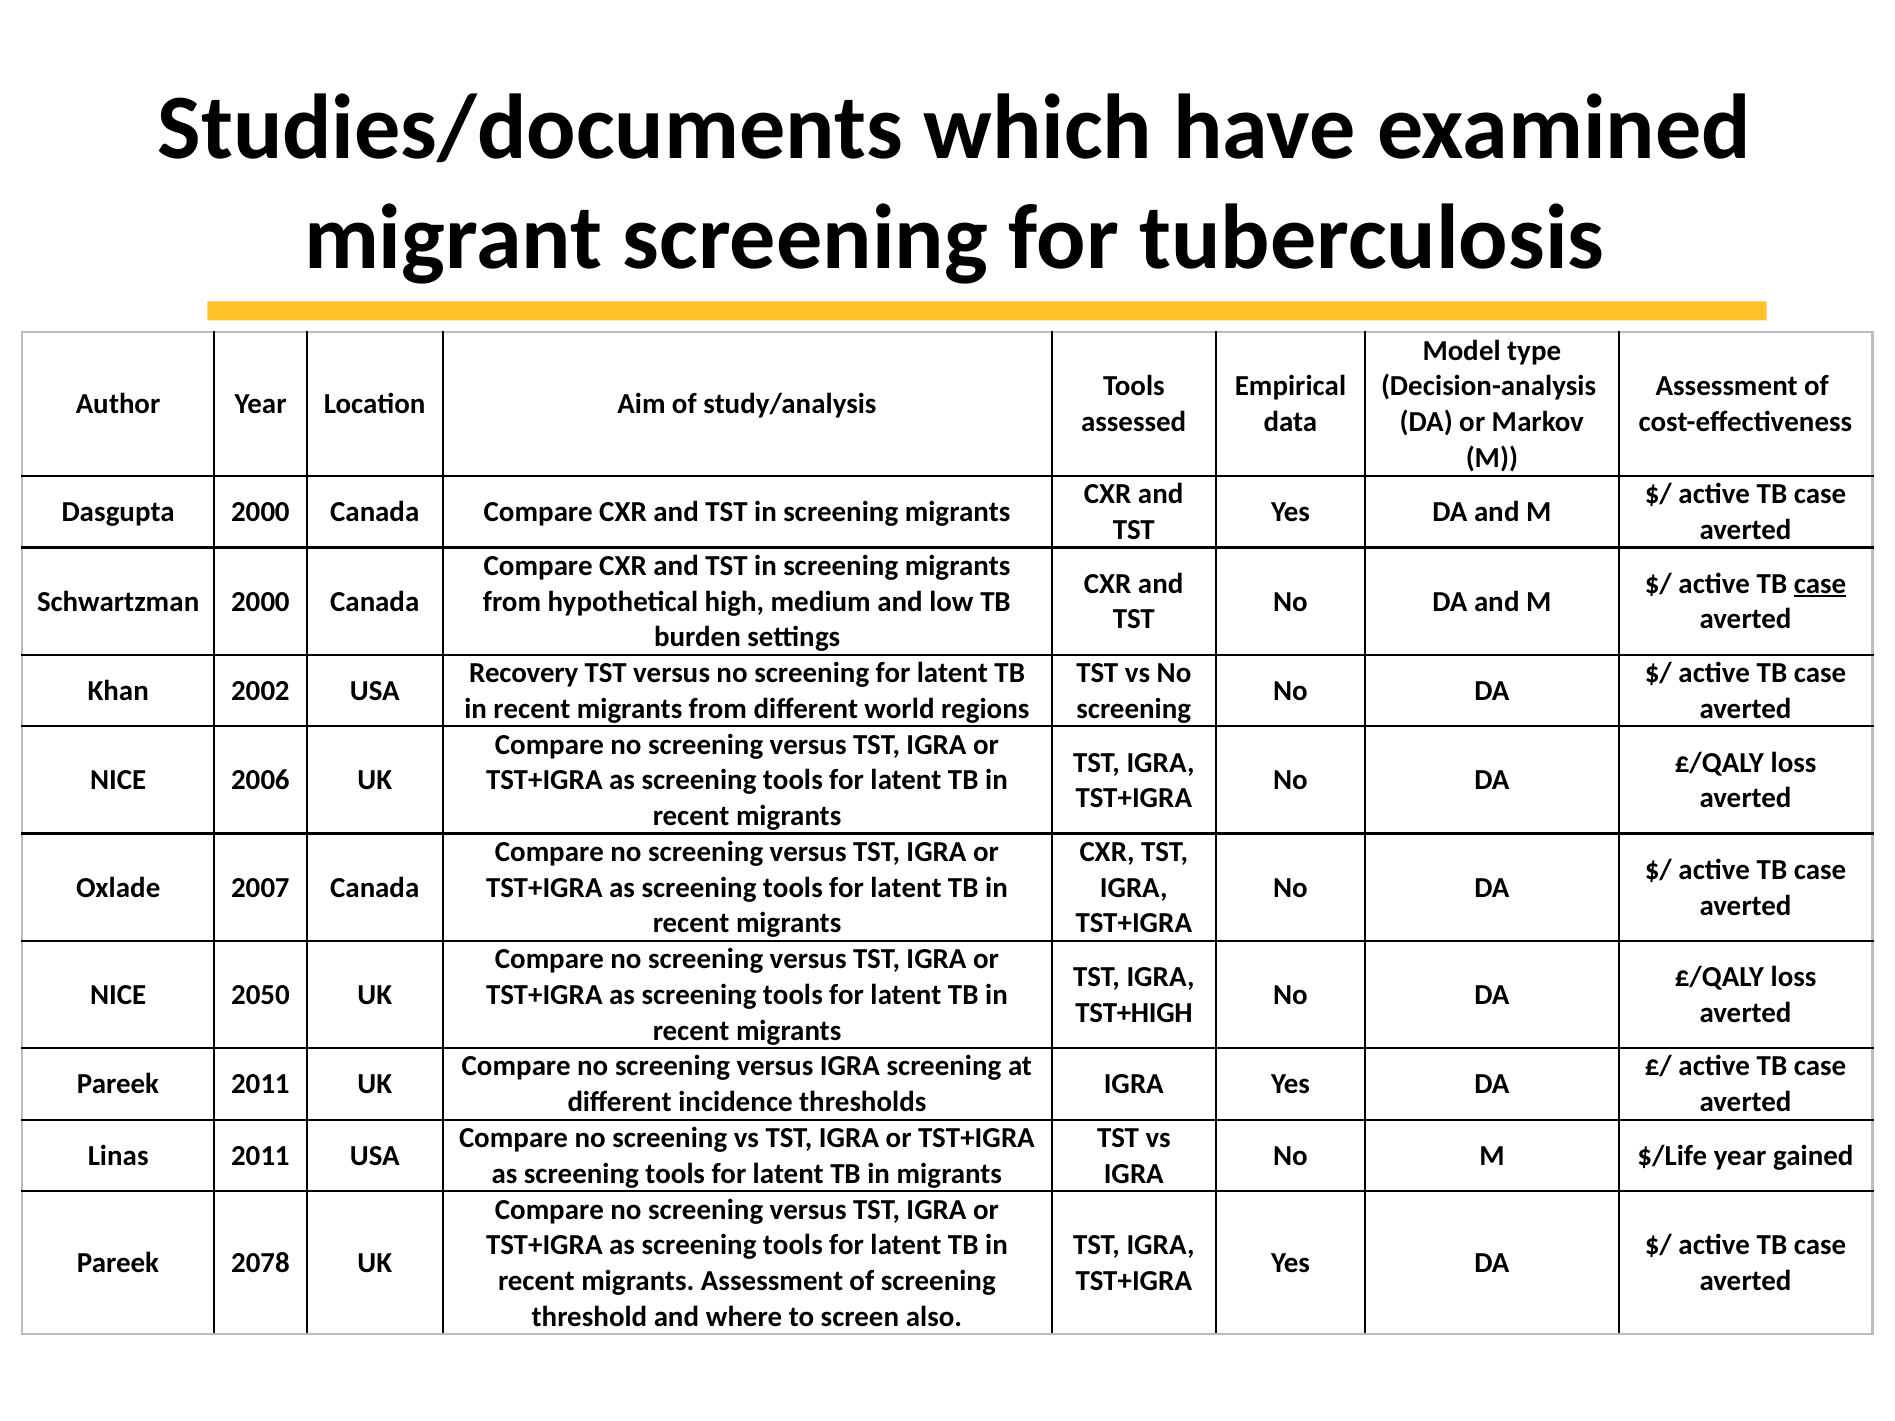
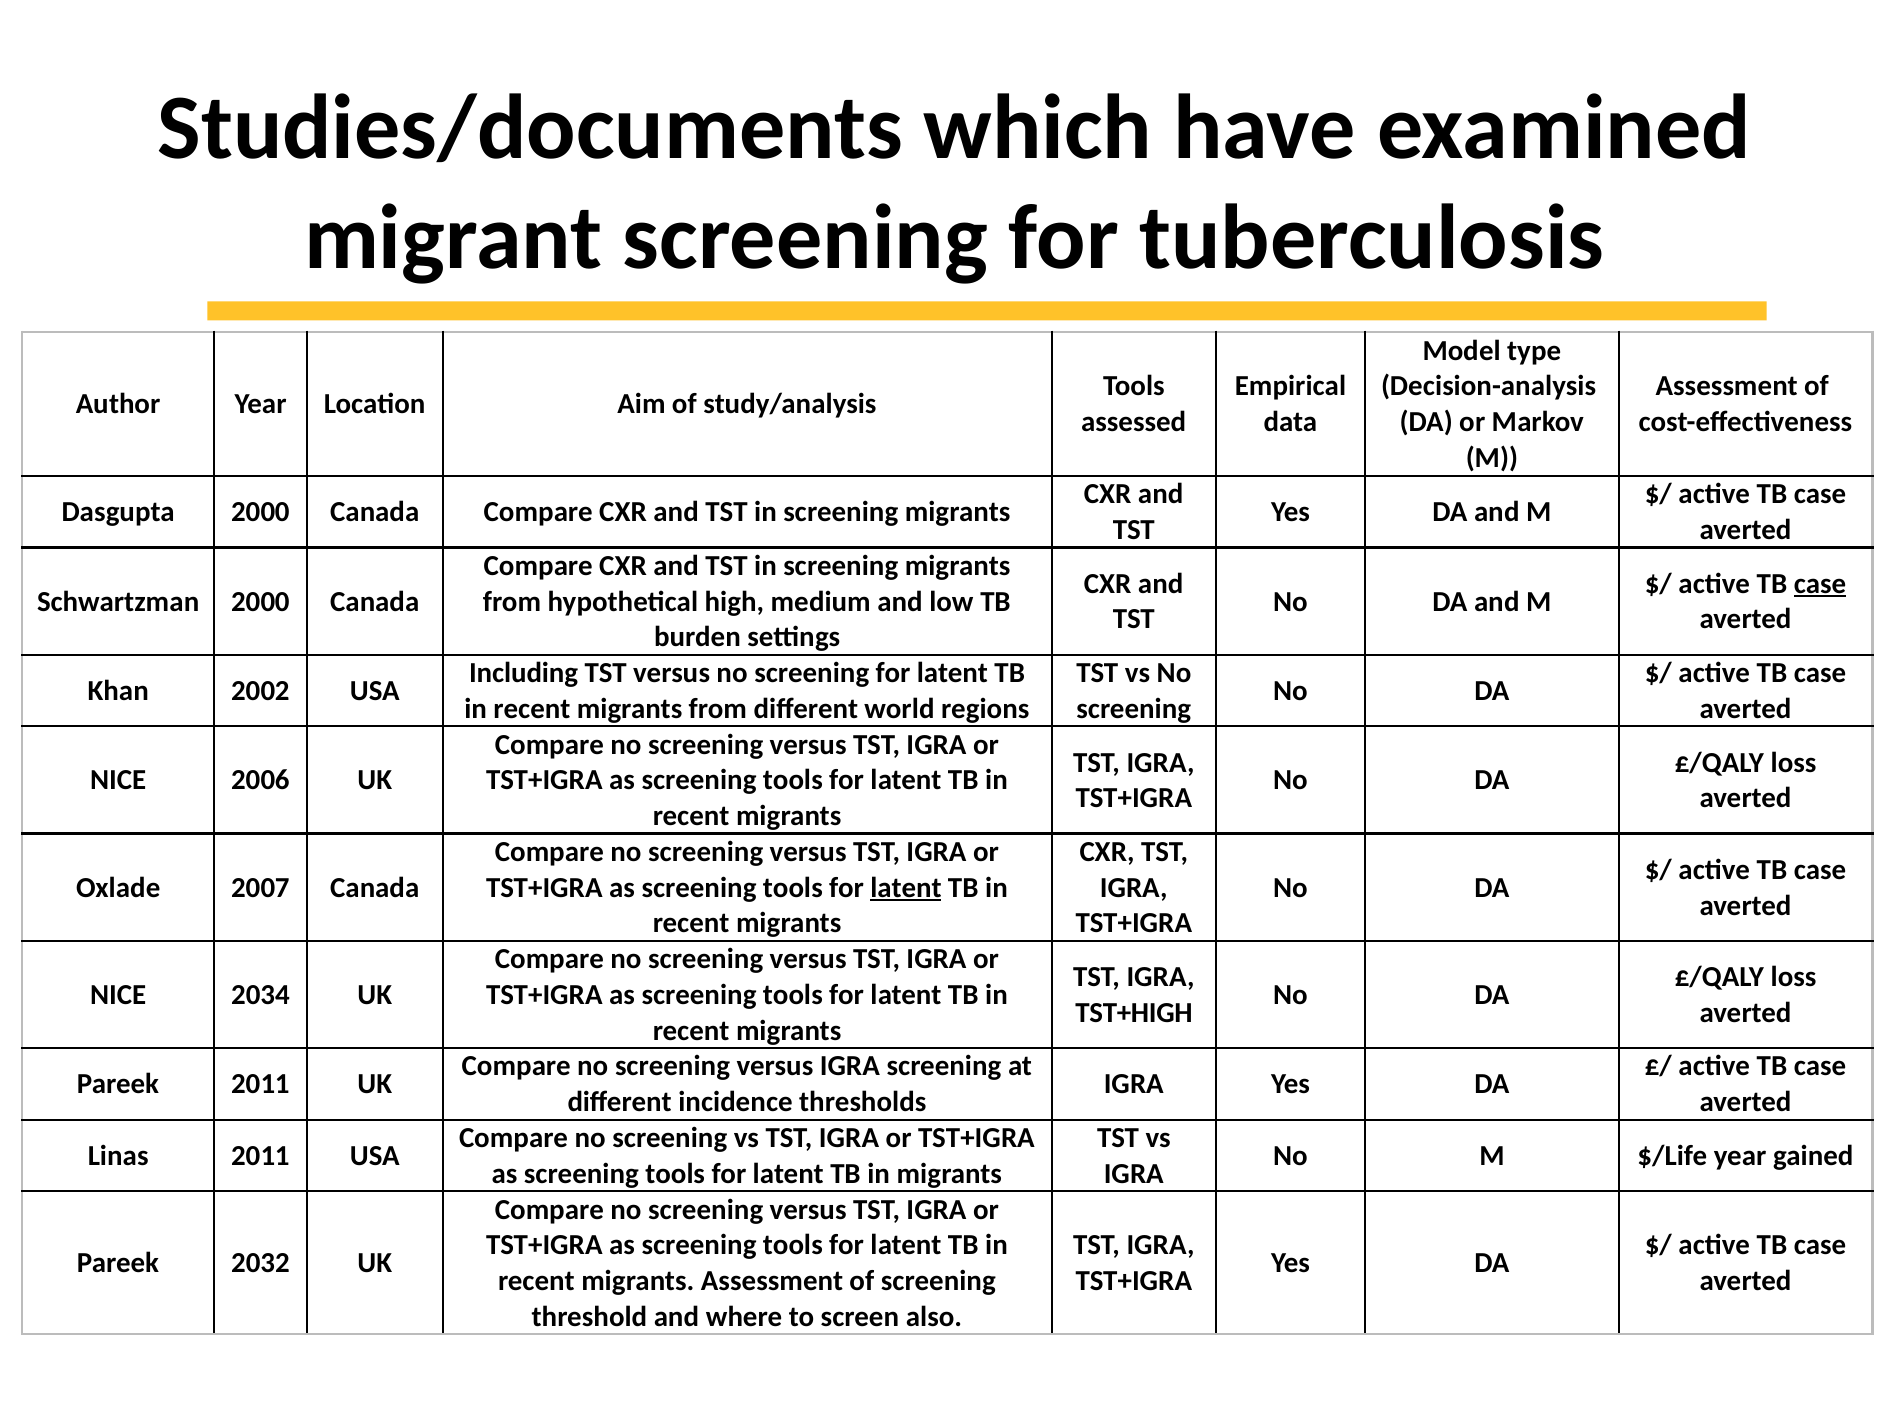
Recovery: Recovery -> Including
latent at (906, 888) underline: none -> present
2050: 2050 -> 2034
2078: 2078 -> 2032
